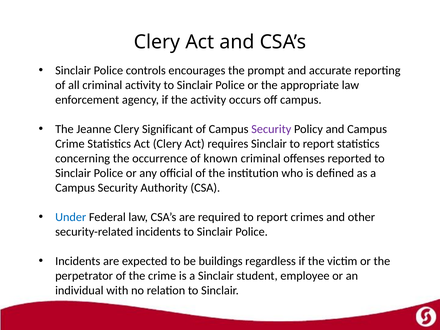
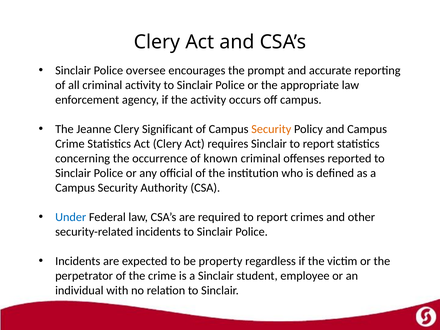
controls: controls -> oversee
Security at (271, 129) colour: purple -> orange
buildings: buildings -> property
